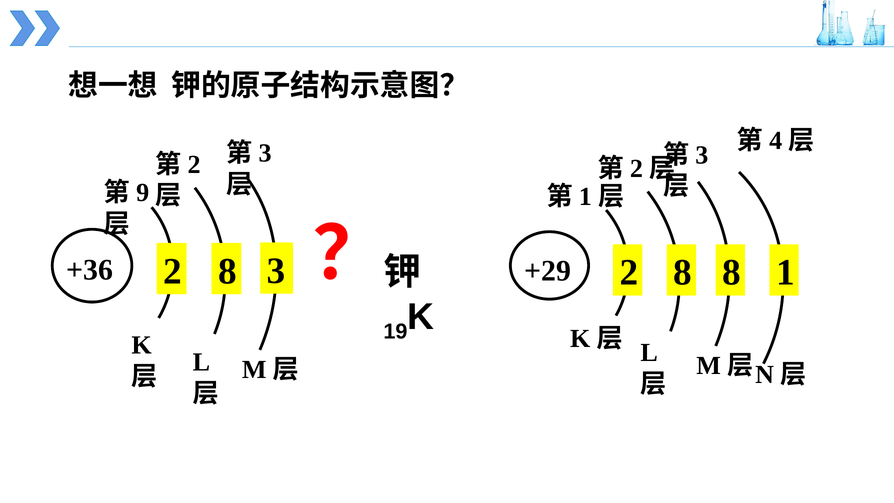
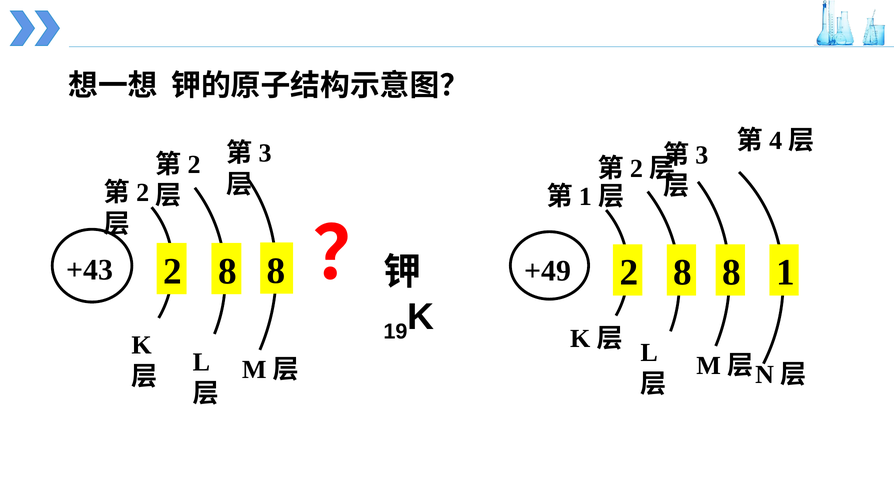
9 at (143, 193): 9 -> 2
3 at (276, 271): 3 -> 8
+36: +36 -> +43
+29: +29 -> +49
